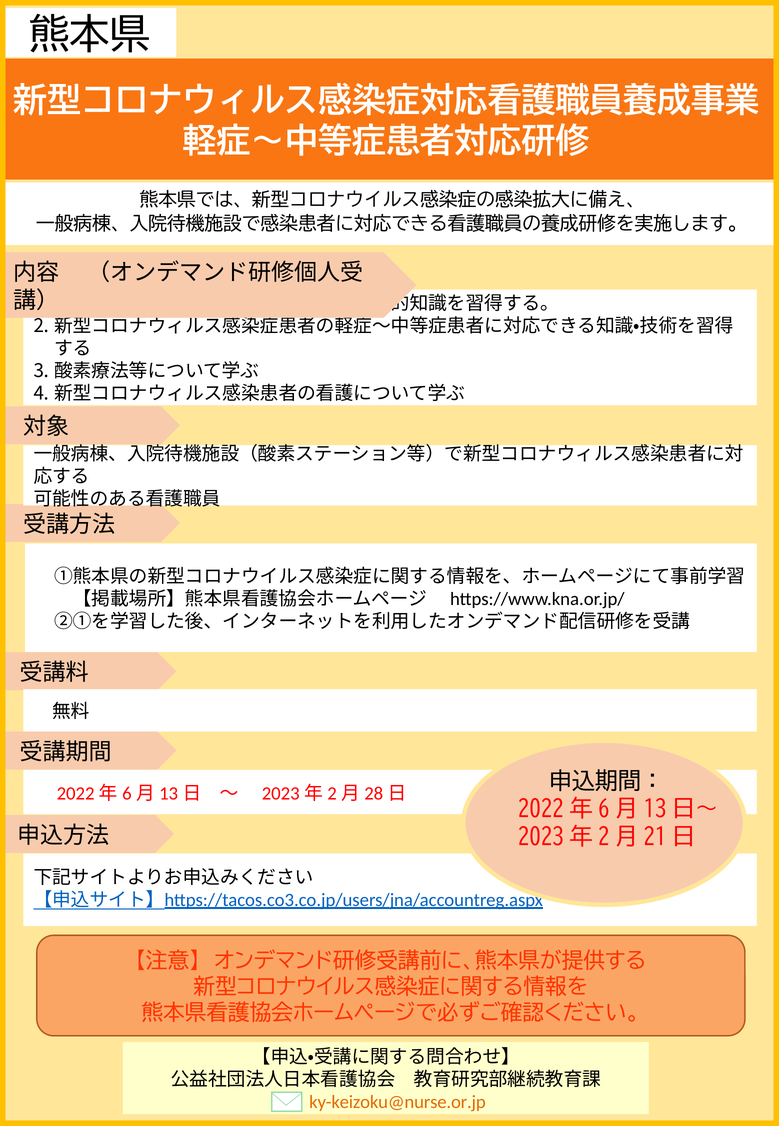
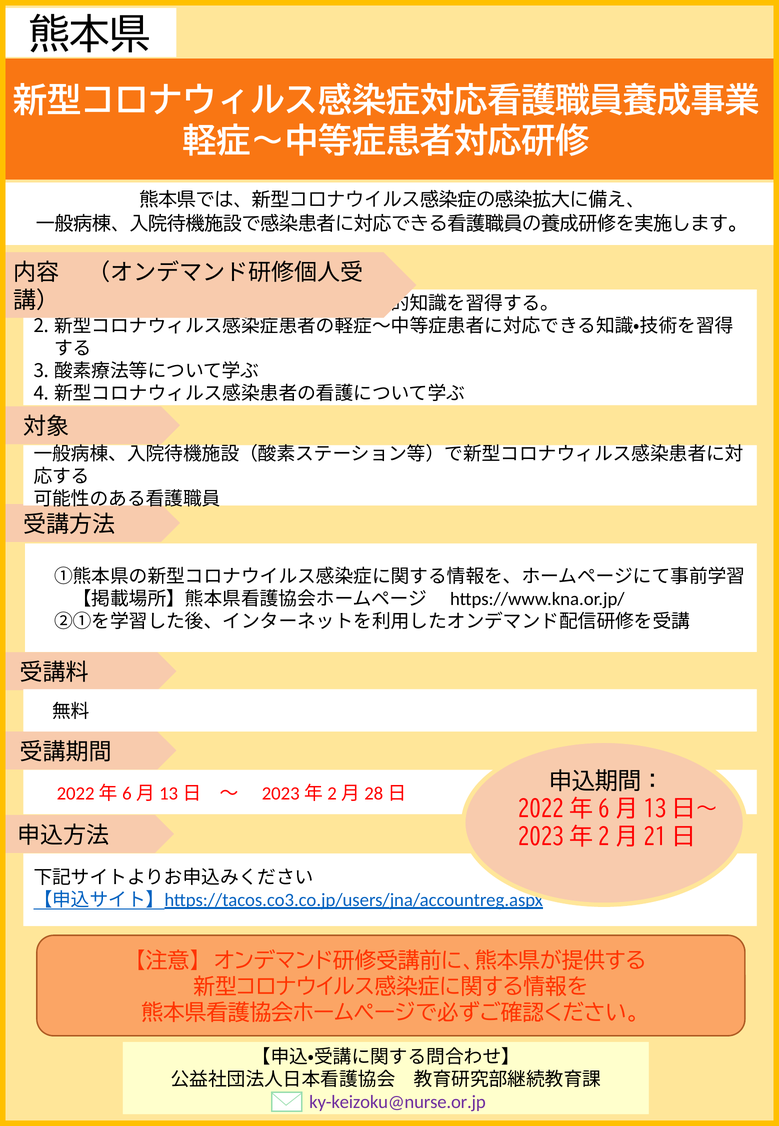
ky-keizoku@nurse.or.jp colour: orange -> purple
